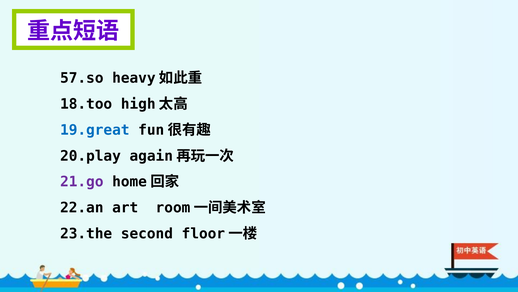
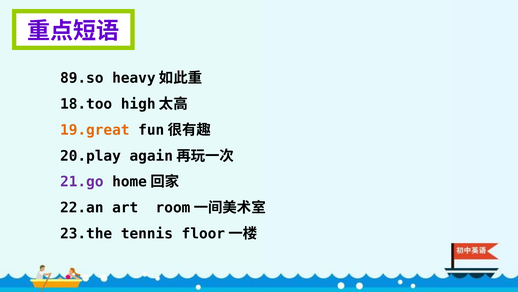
57.so: 57.so -> 89.so
19.great colour: blue -> orange
second: second -> tennis
